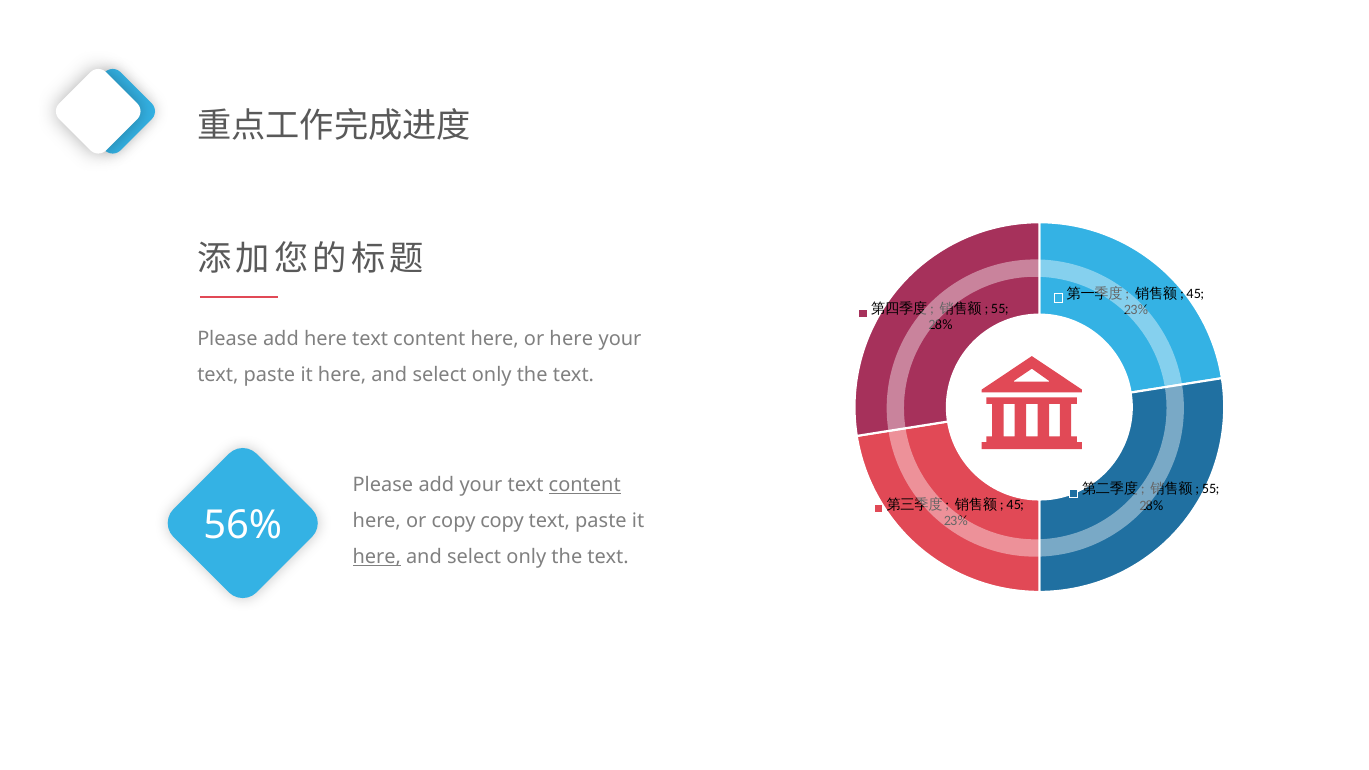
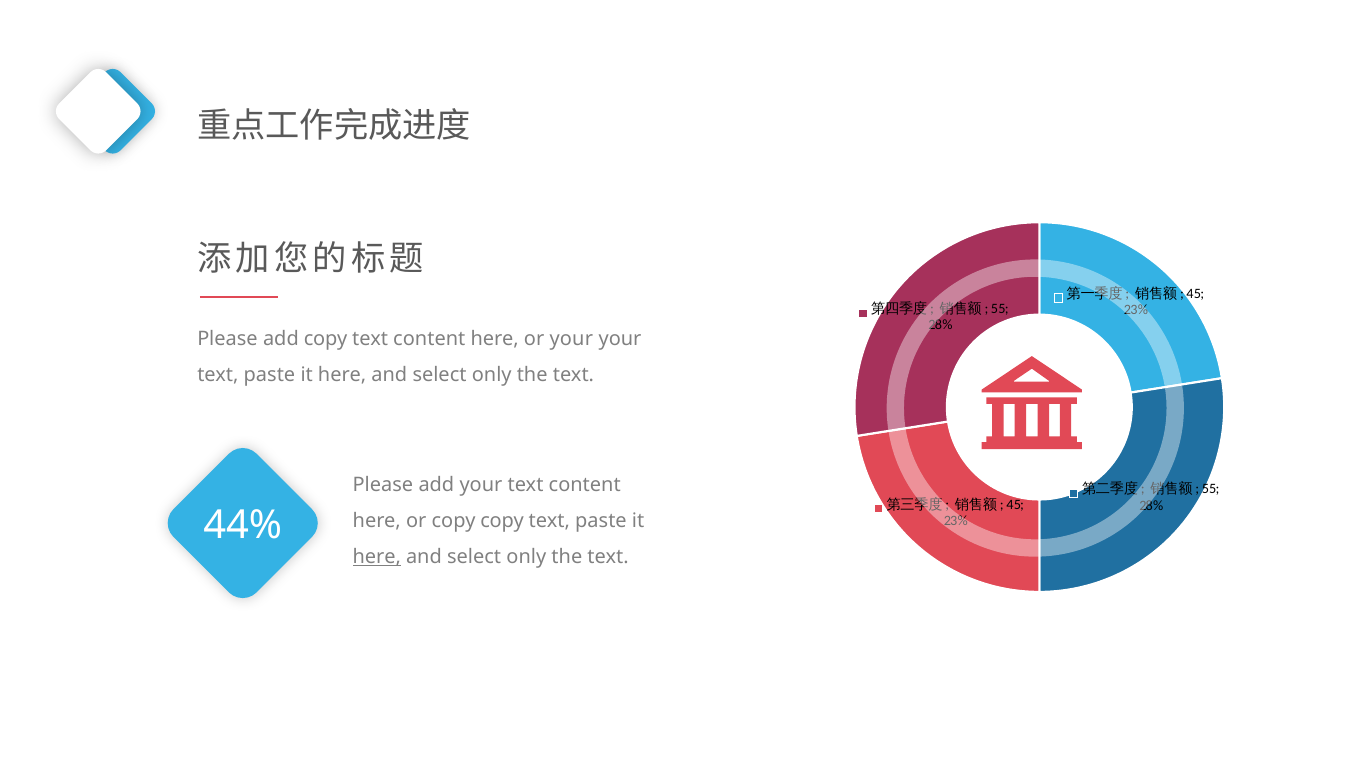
add here: here -> copy
or here: here -> your
content at (585, 485) underline: present -> none
56%: 56% -> 44%
